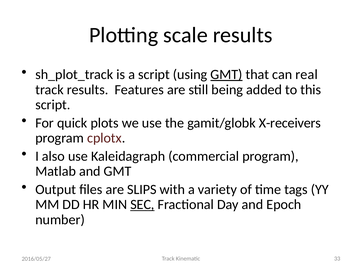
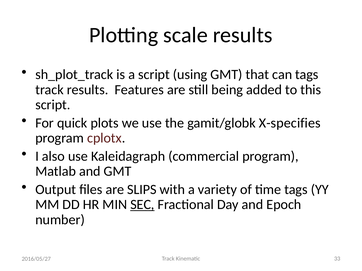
GMT at (226, 75) underline: present -> none
can real: real -> tags
X-receivers: X-receivers -> X-specifies
